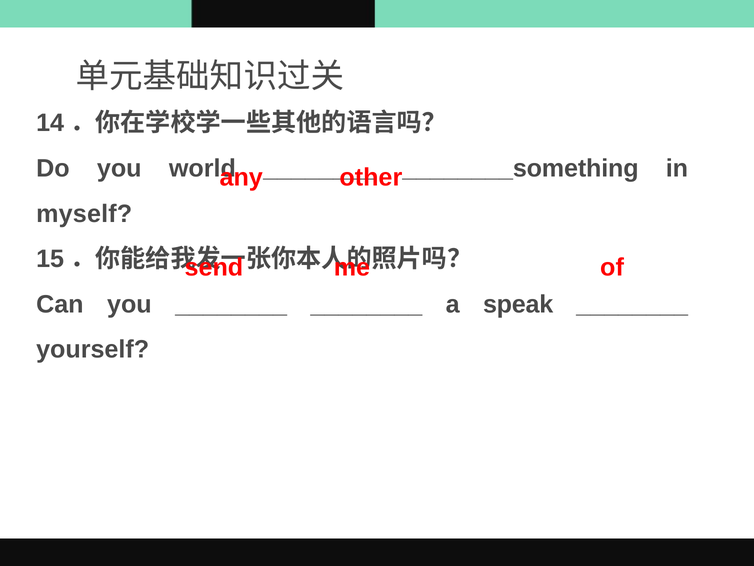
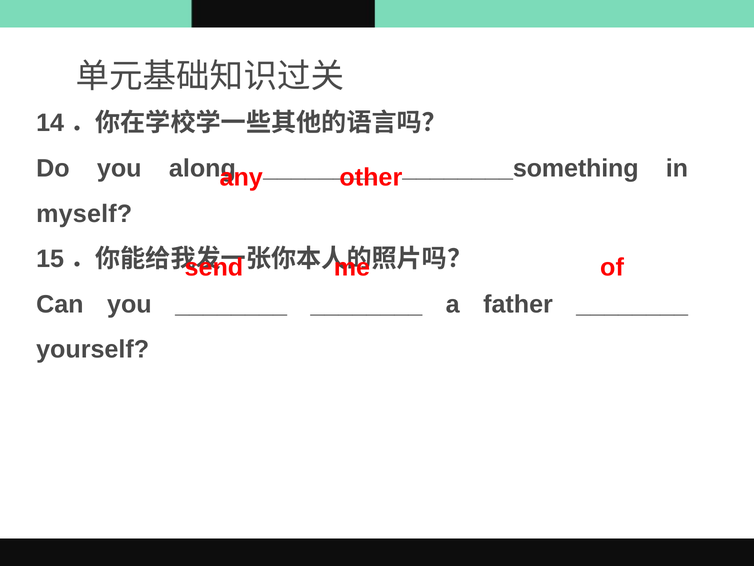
world: world -> along
speak: speak -> father
